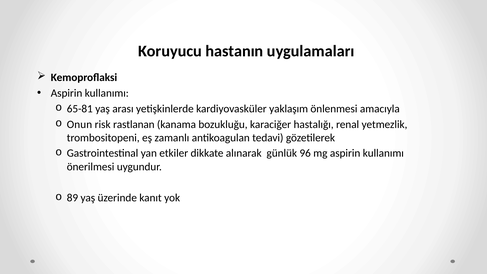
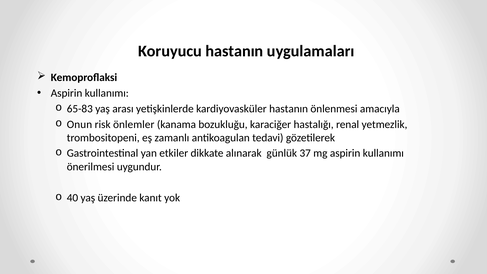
65-81: 65-81 -> 65-83
kardiyovasküler yaklaşım: yaklaşım -> hastanın
rastlanan: rastlanan -> önlemler
96: 96 -> 37
89: 89 -> 40
